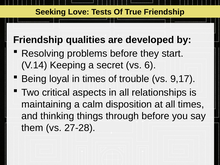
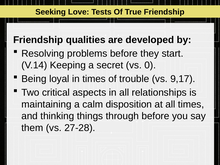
6: 6 -> 0
